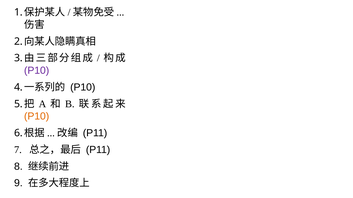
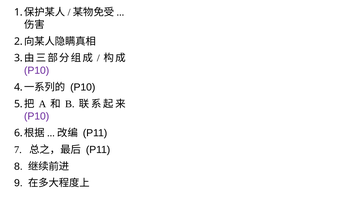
P10 at (37, 117) colour: orange -> purple
